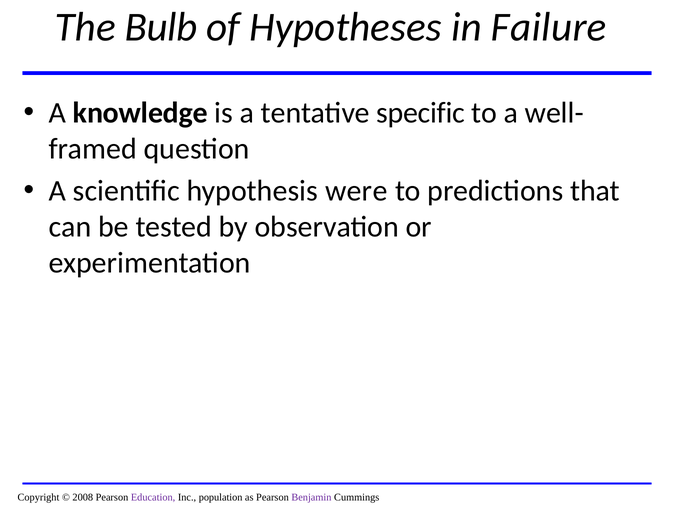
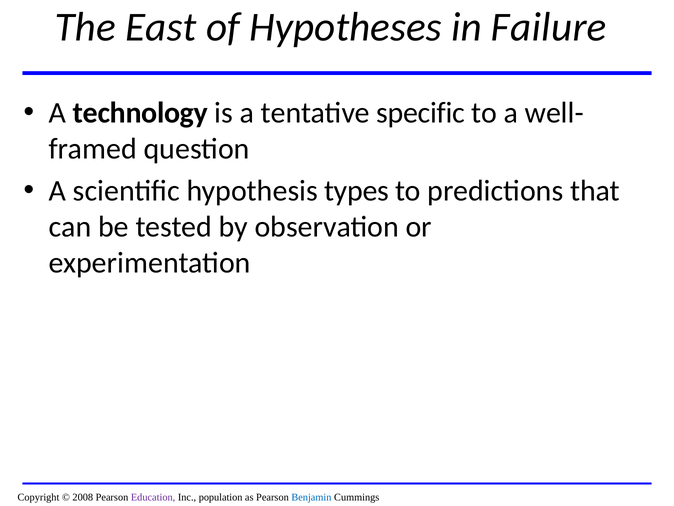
Bulb: Bulb -> East
knowledge: knowledge -> technology
were: were -> types
Benjamin colour: purple -> blue
